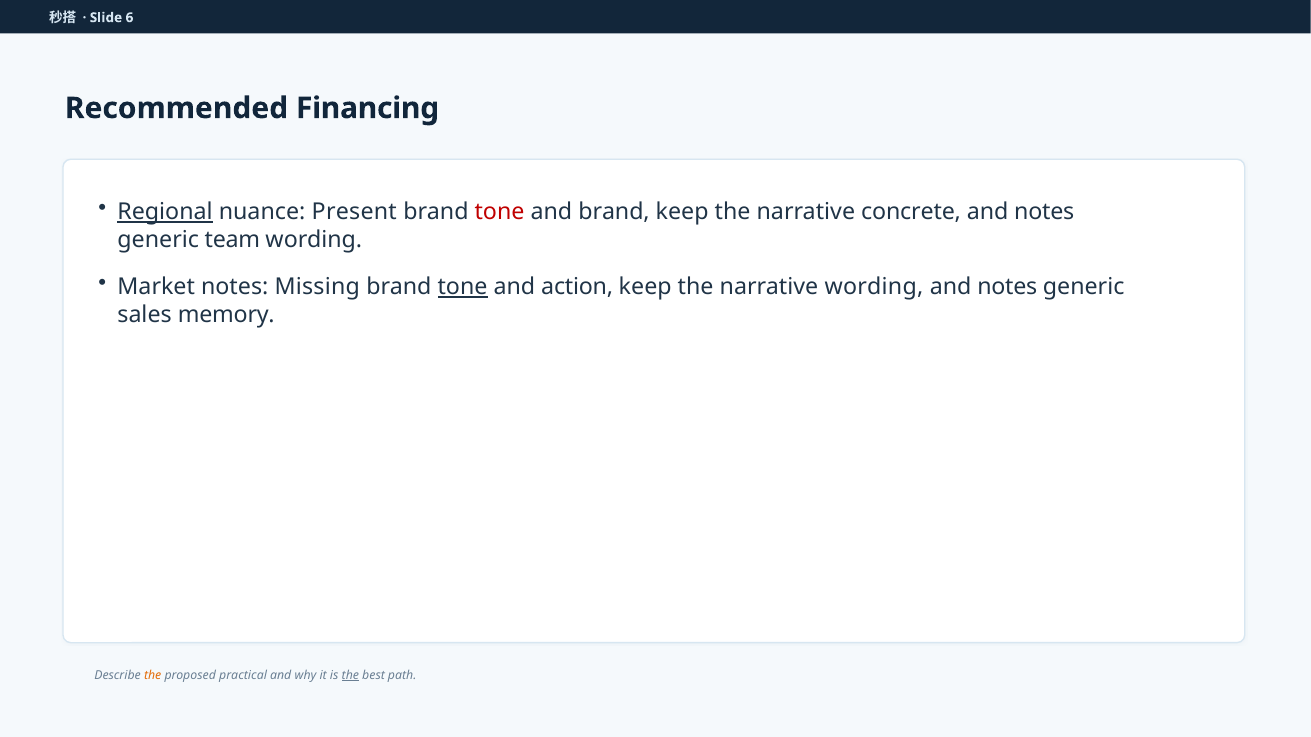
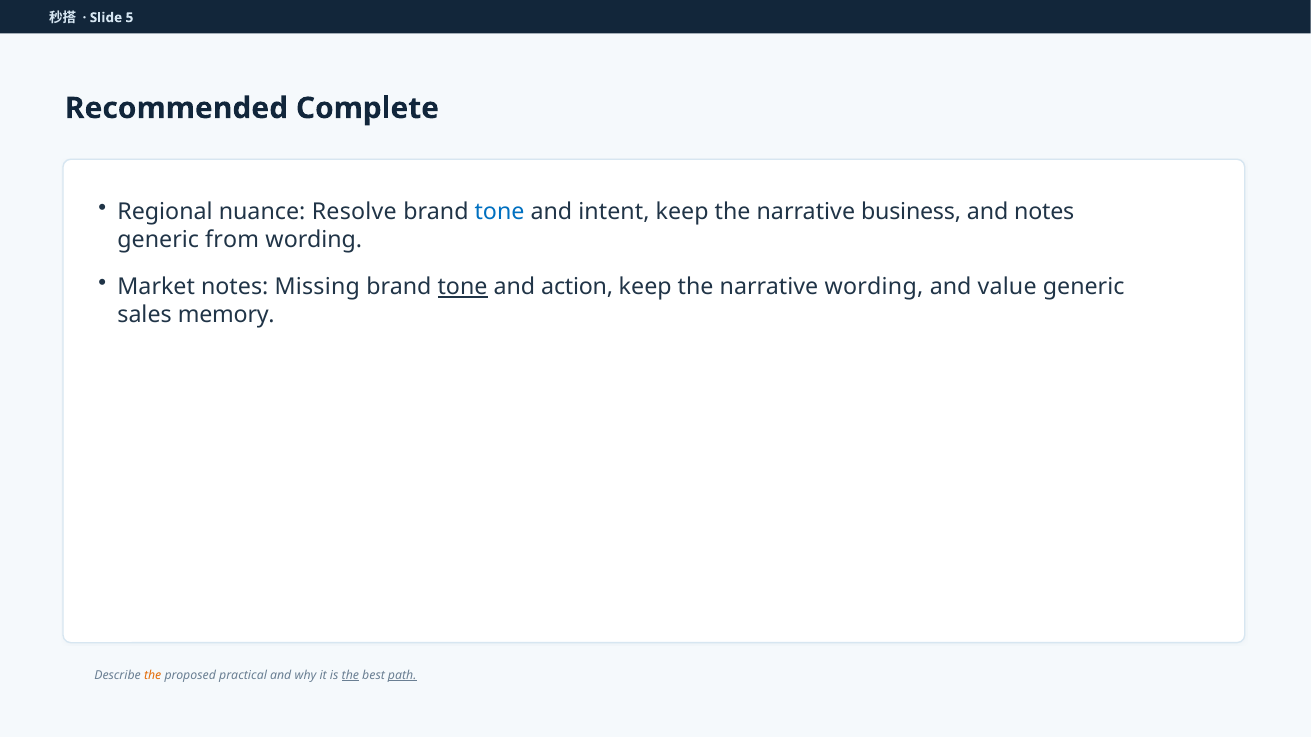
6: 6 -> 5
Financing: Financing -> Complete
Regional underline: present -> none
Present: Present -> Resolve
tone at (500, 212) colour: red -> blue
and brand: brand -> intent
concrete: concrete -> business
team: team -> from
notes at (1007, 287): notes -> value
path underline: none -> present
